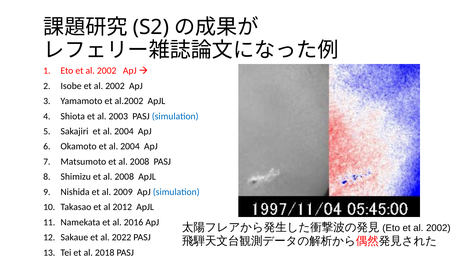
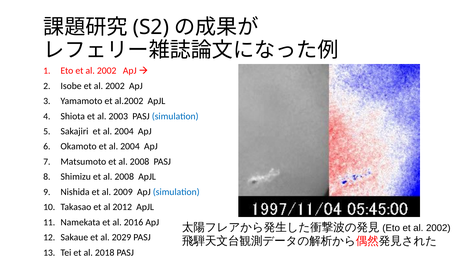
2022: 2022 -> 2029
